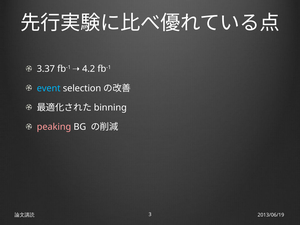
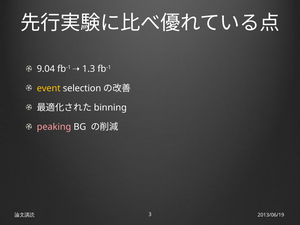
3.37: 3.37 -> 9.04
4.2: 4.2 -> 1.3
event colour: light blue -> yellow
